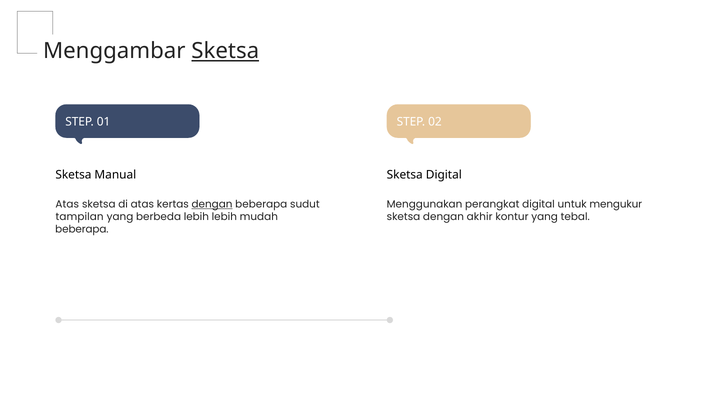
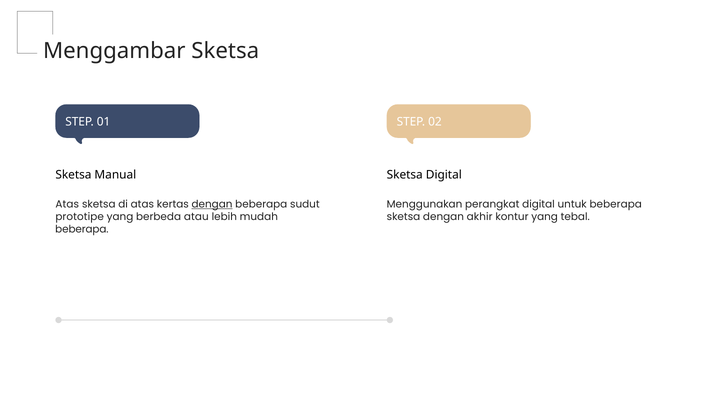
Sketsa at (225, 51) underline: present -> none
untuk mengukur: mengukur -> beberapa
tampilan: tampilan -> prototipe
berbeda lebih: lebih -> atau
